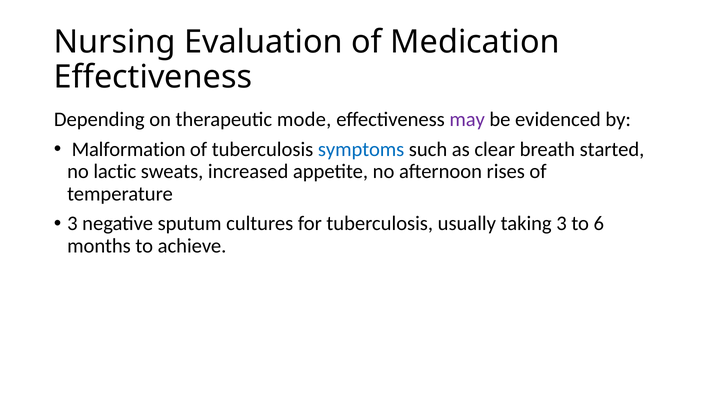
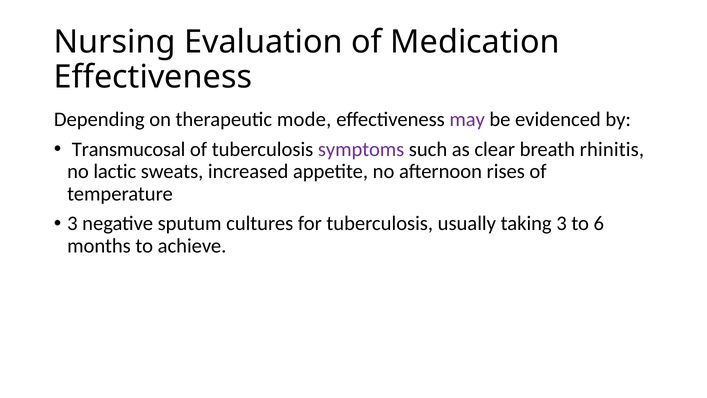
Malformation: Malformation -> Transmucosal
symptoms colour: blue -> purple
started: started -> rhinitis
